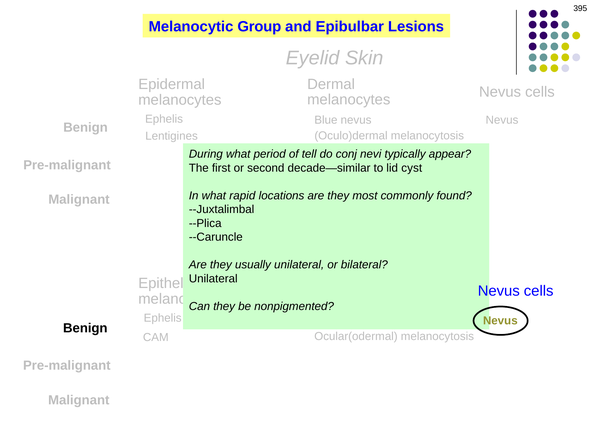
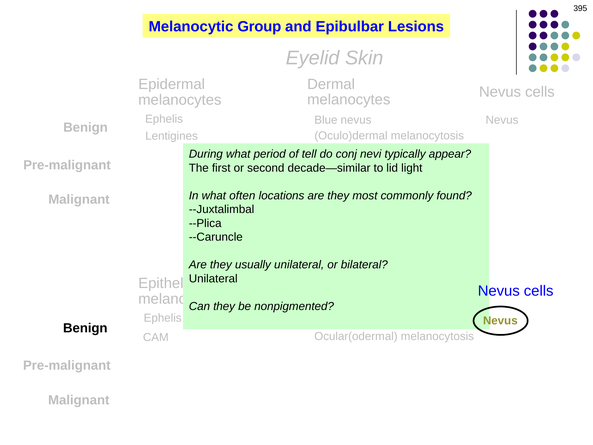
cyst: cyst -> light
rapid: rapid -> often
